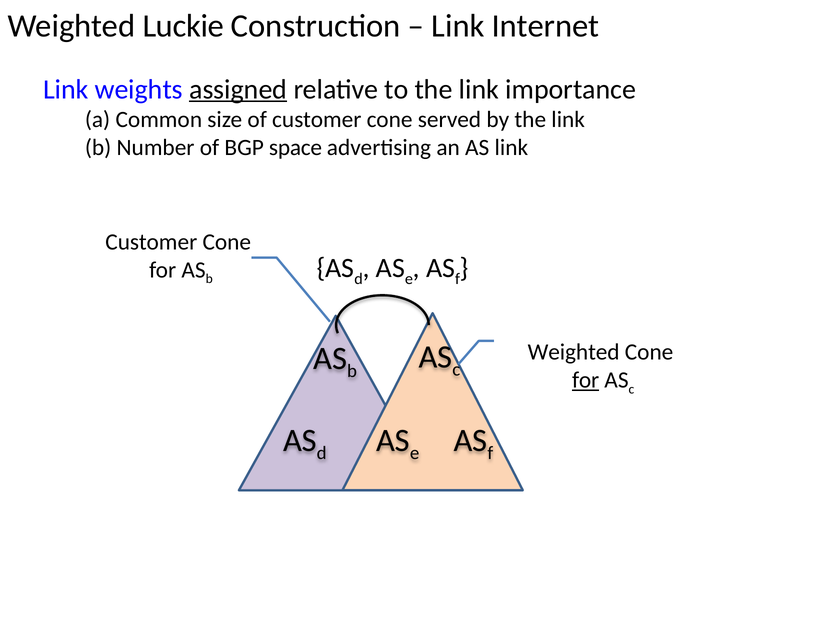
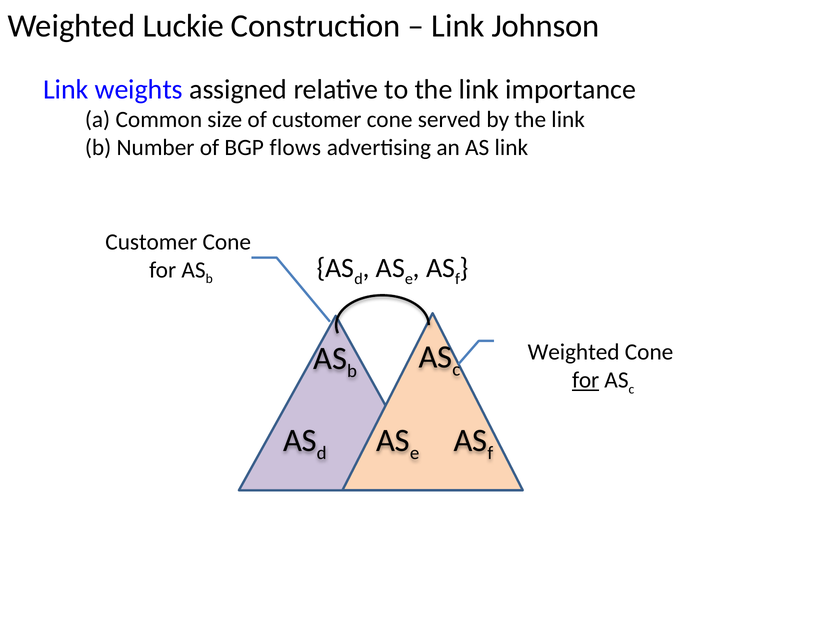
Internet: Internet -> Johnson
assigned underline: present -> none
space: space -> flows
